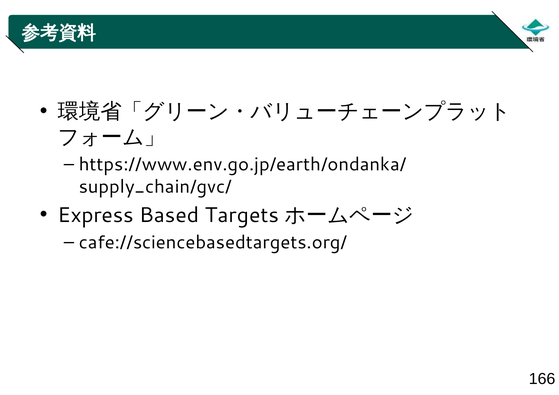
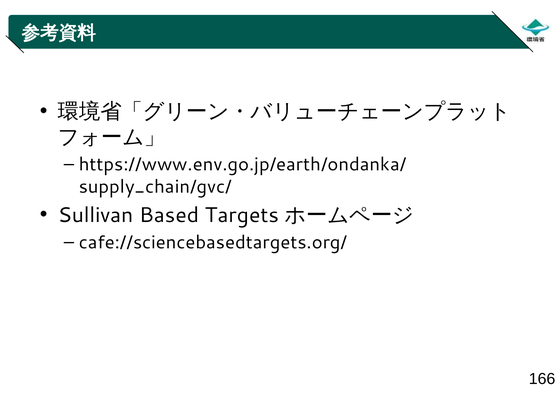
Express: Express -> Sullivan
